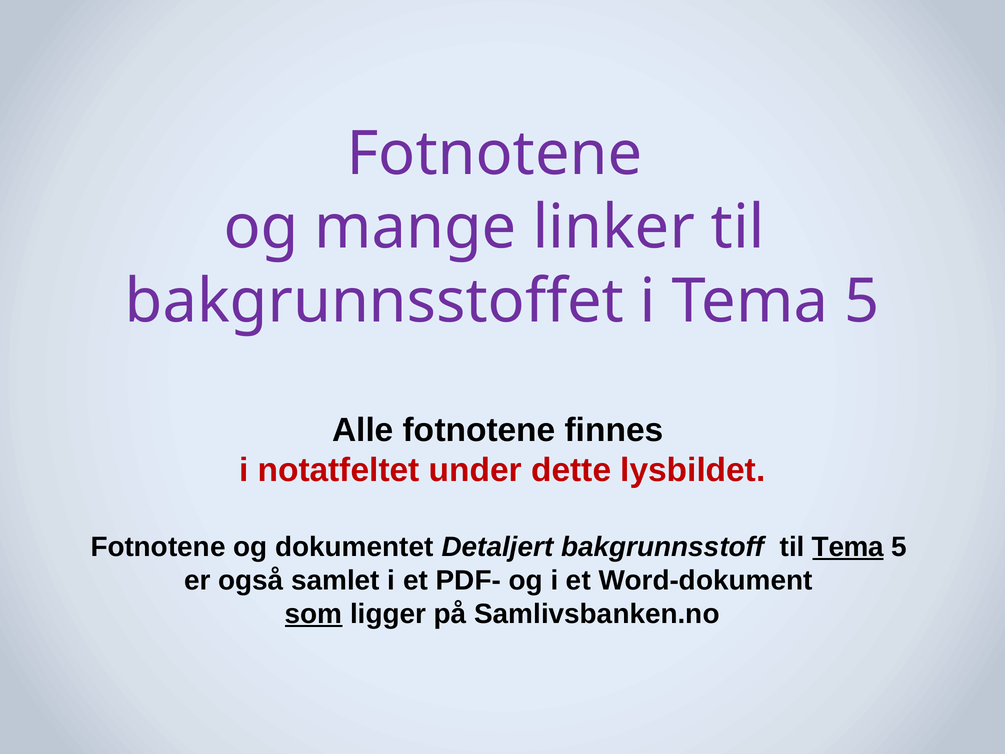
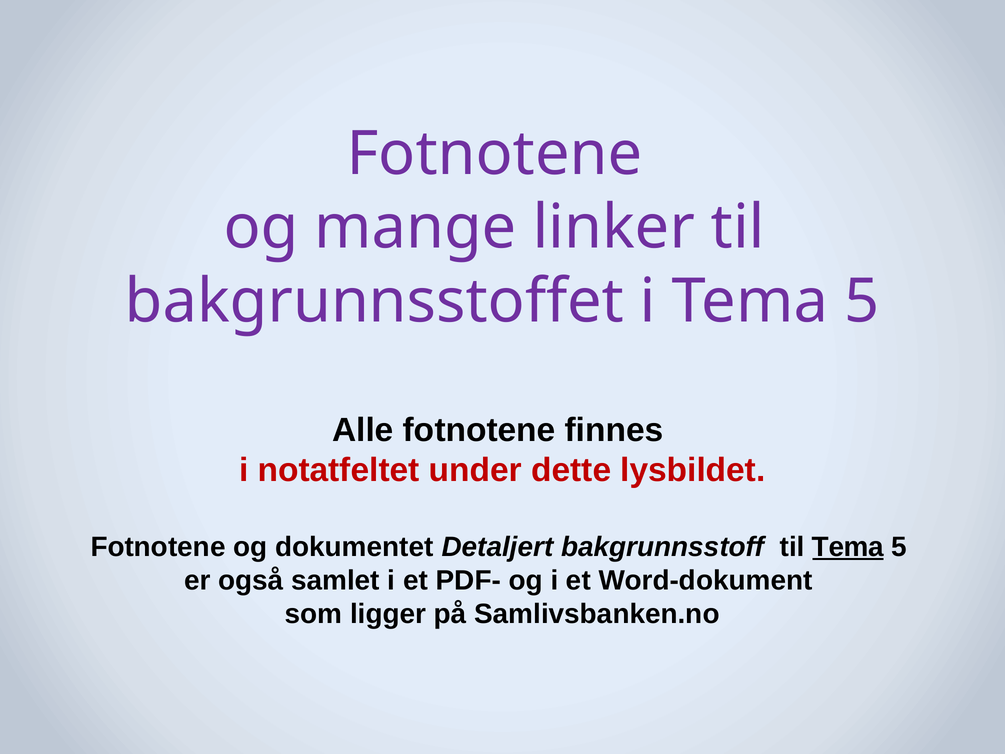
som underline: present -> none
